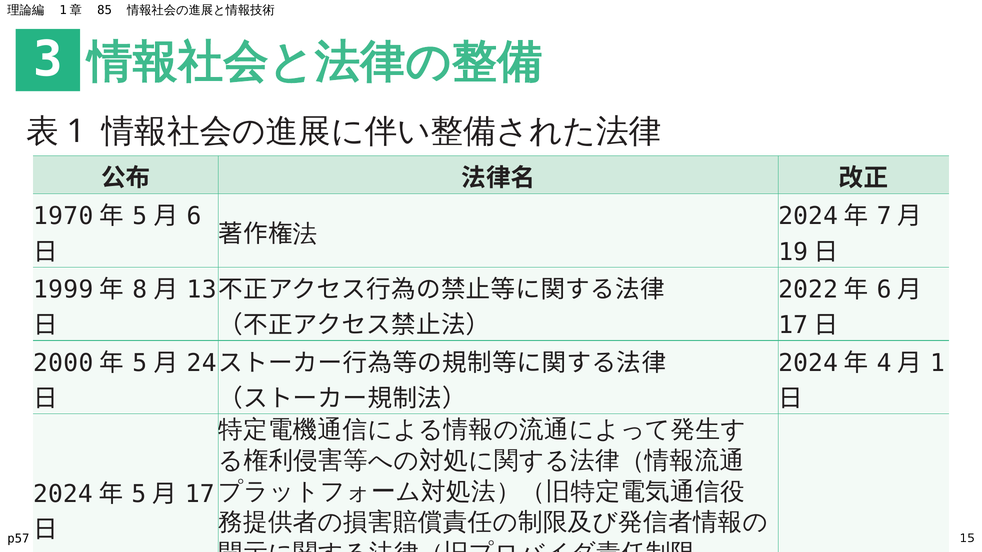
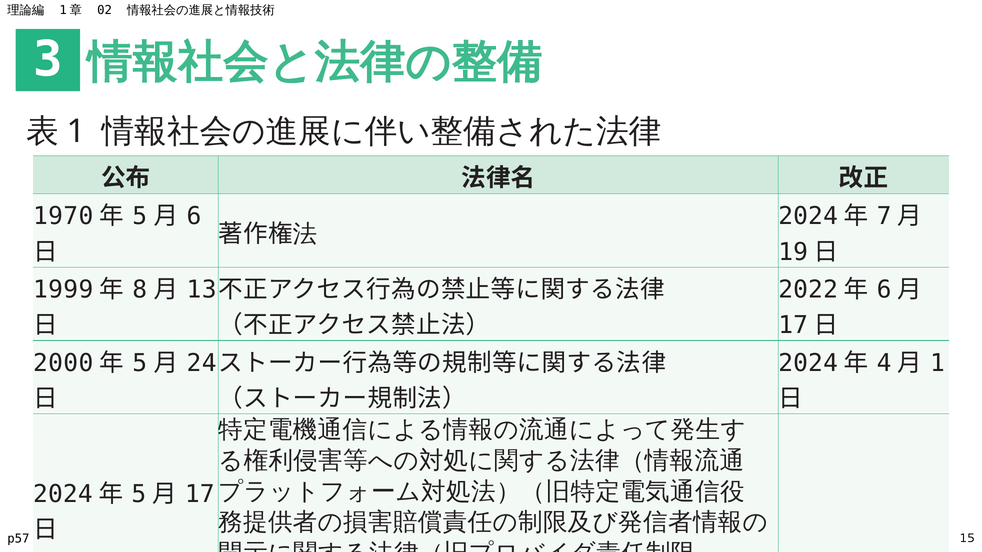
85: 85 -> 02
